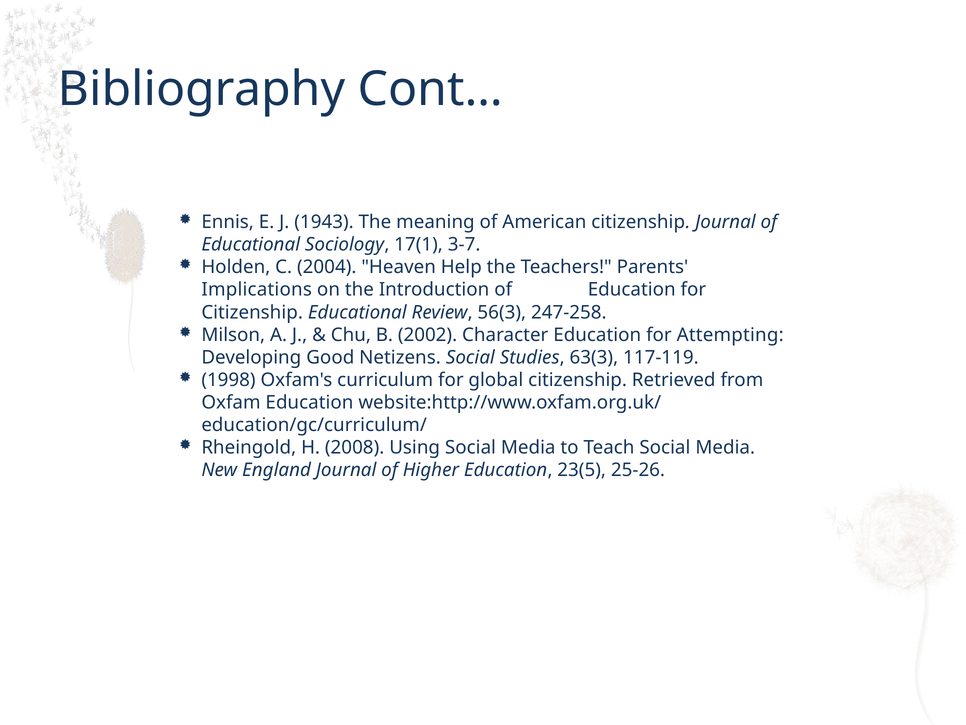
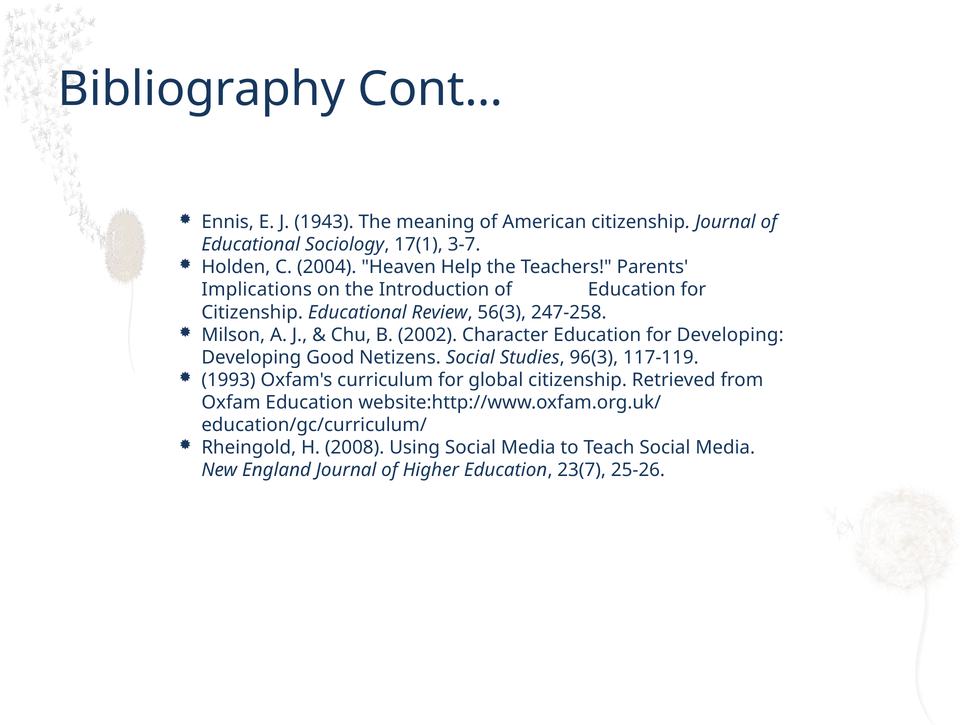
for Attempting: Attempting -> Developing
63(3: 63(3 -> 96(3
1998: 1998 -> 1993
23(5: 23(5 -> 23(7
